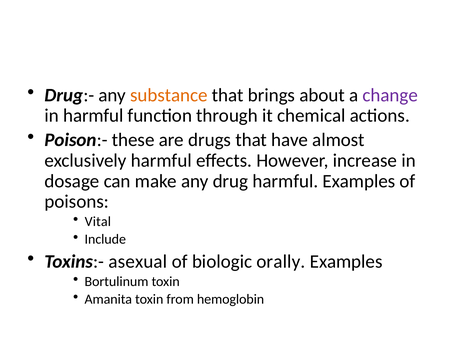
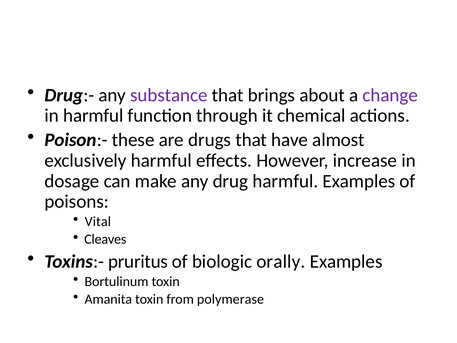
substance colour: orange -> purple
Include: Include -> Cleaves
asexual: asexual -> pruritus
hemoglobin: hemoglobin -> polymerase
